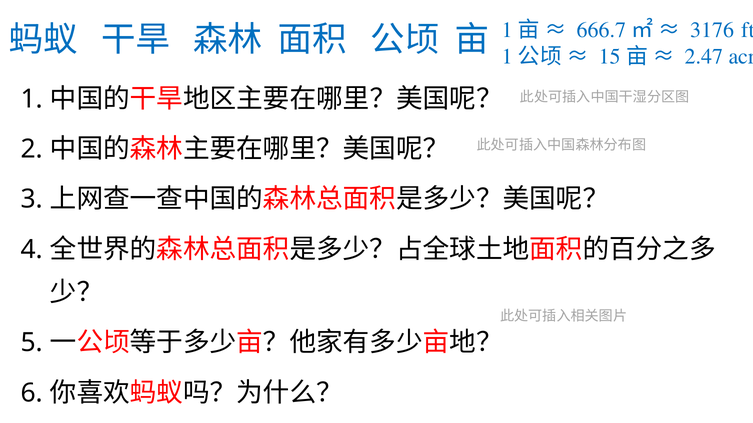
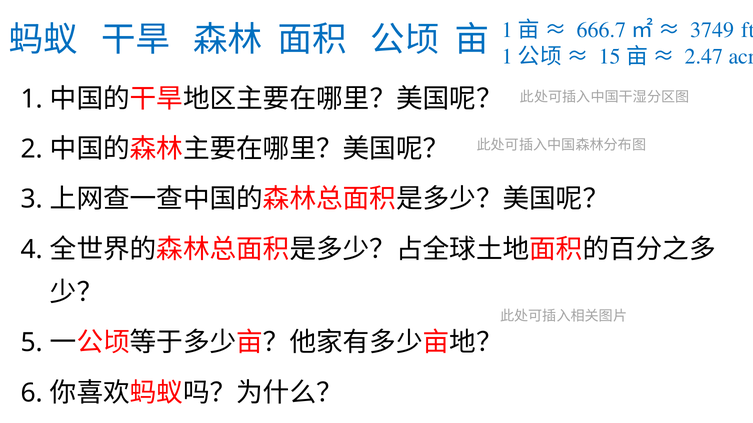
3176: 3176 -> 3749
